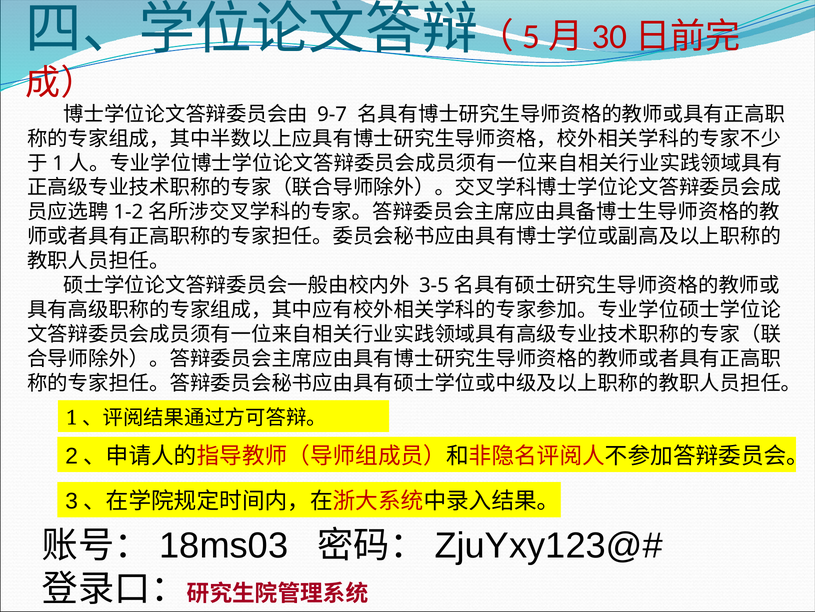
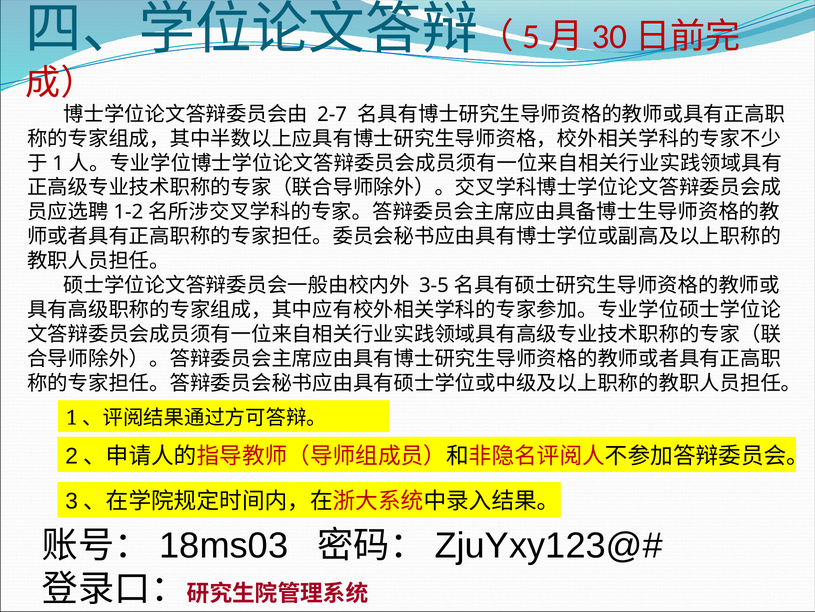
9-7: 9-7 -> 2-7
